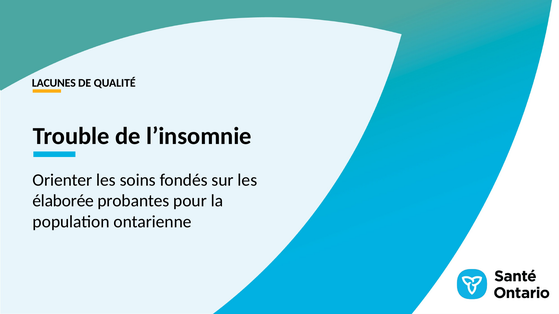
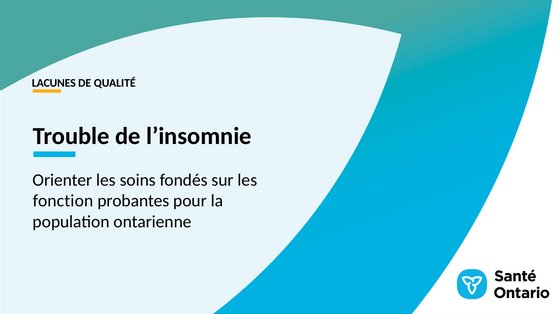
élaborée: élaborée -> fonction
